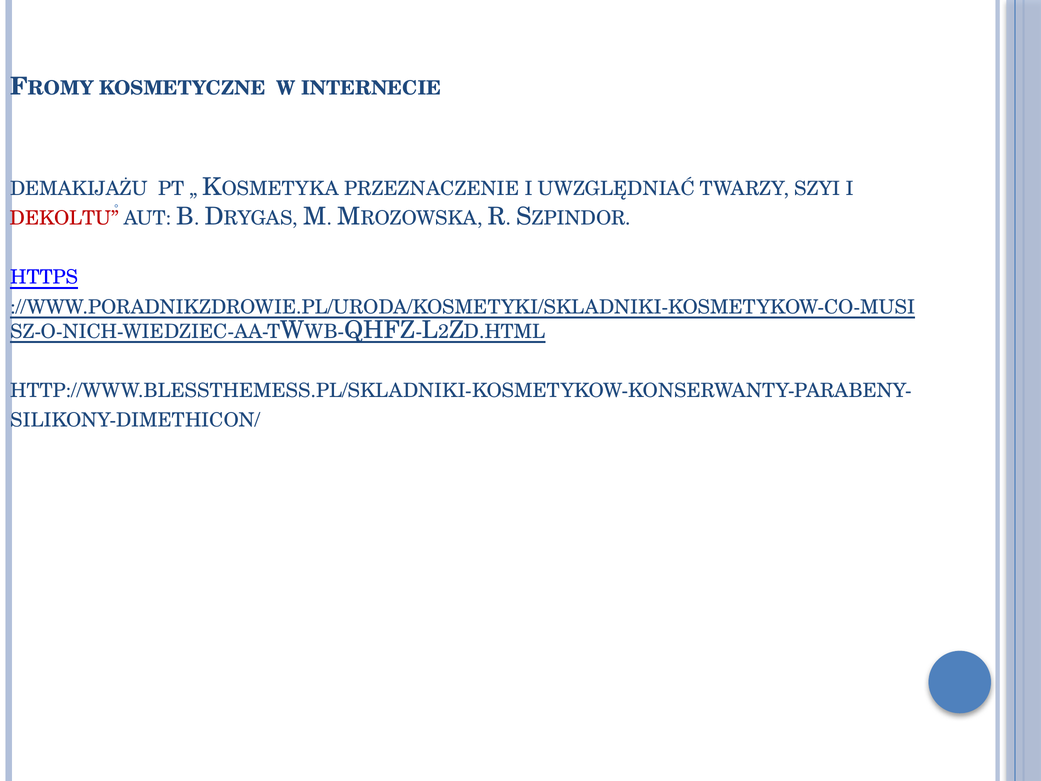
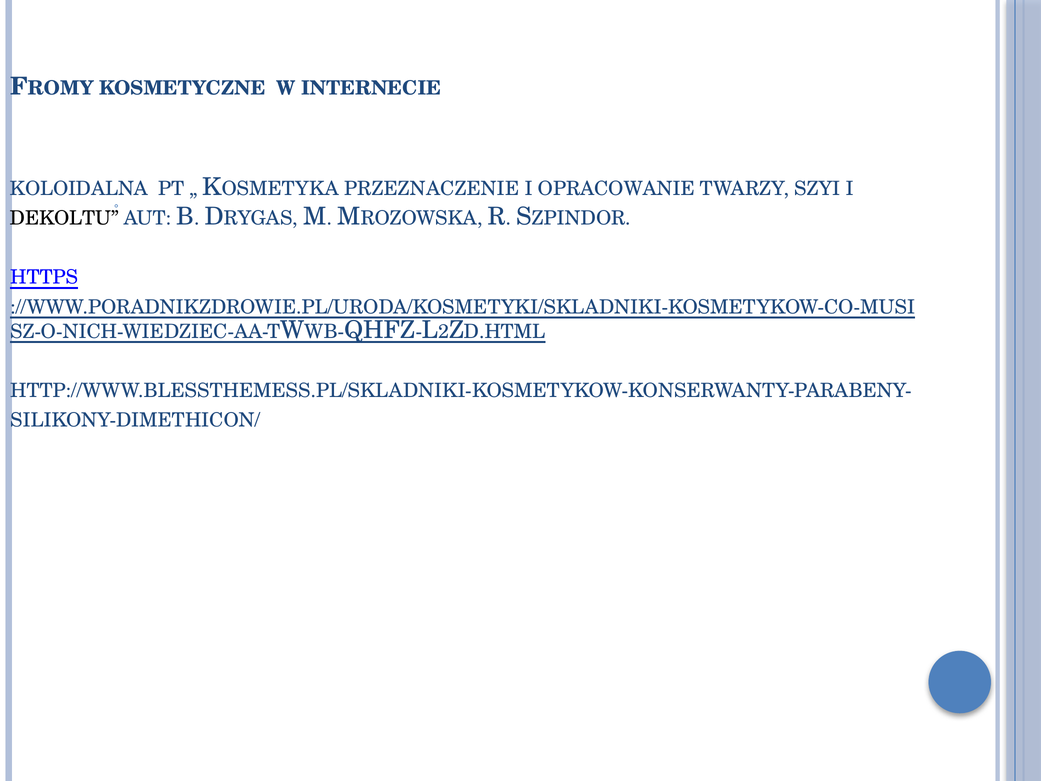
DEMAKIJAŻU: DEMAKIJAŻU -> KOLOIDALNA
UWZGLĘDNIAĆ: UWZGLĘDNIAĆ -> OPRACOWANIE
DEKOLTU colour: red -> black
